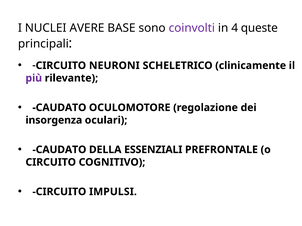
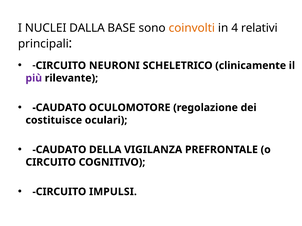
AVERE: AVERE -> DALLA
coinvolti colour: purple -> orange
queste: queste -> relativi
insorgenza: insorgenza -> costituisce
ESSENZIALI: ESSENZIALI -> VIGILANZA
